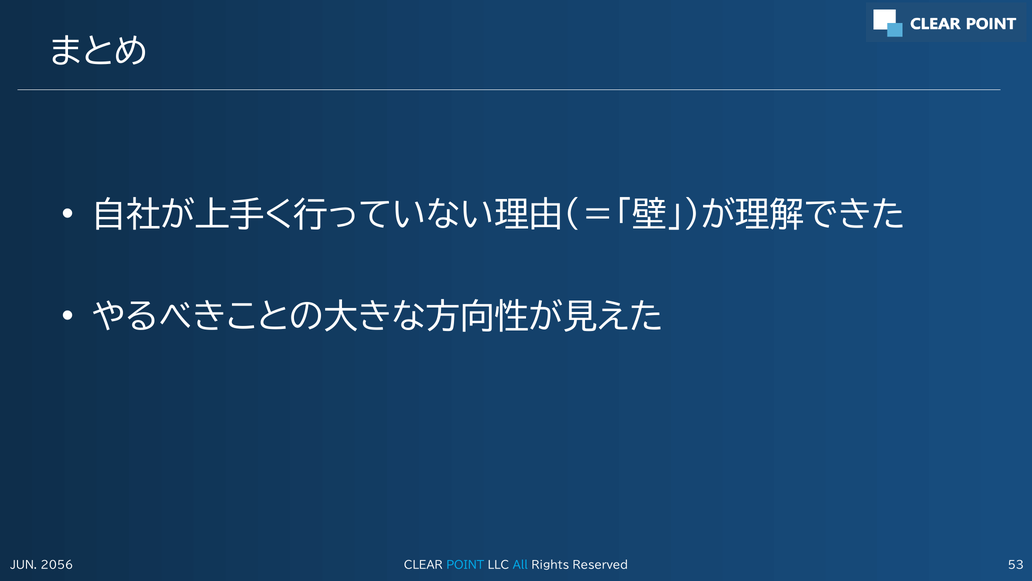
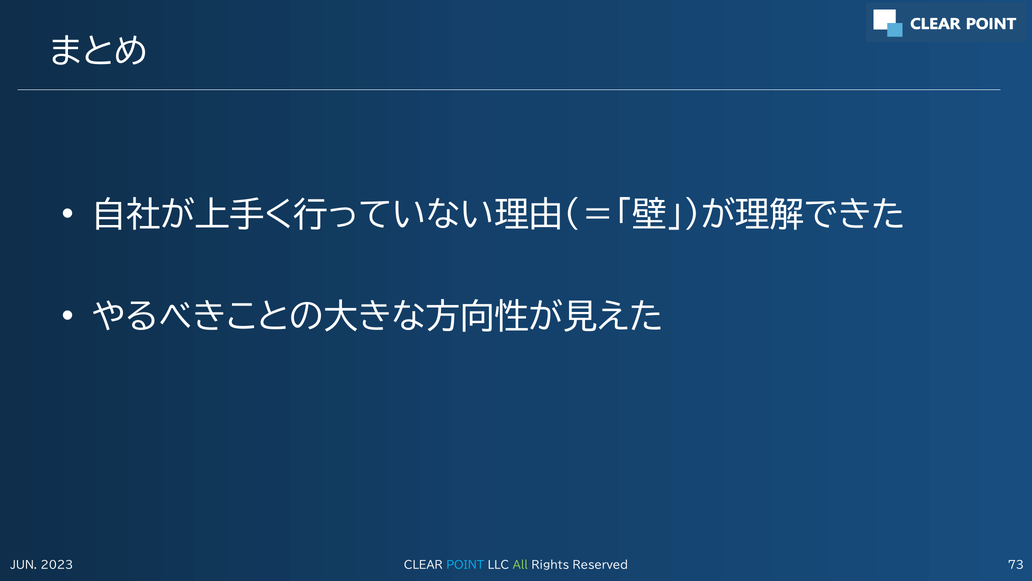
2056: 2056 -> 2023
All colour: light blue -> light green
53: 53 -> 73
